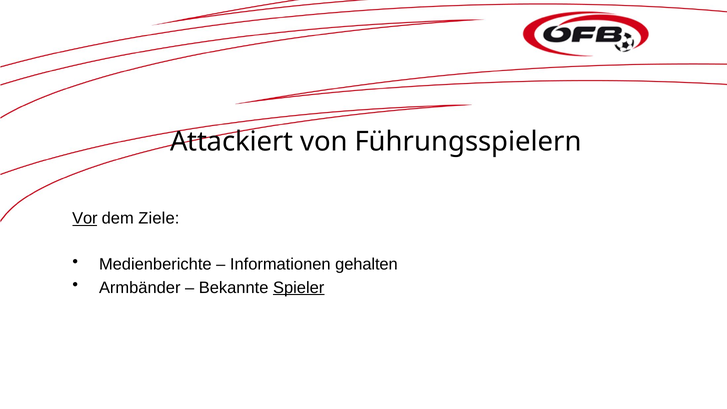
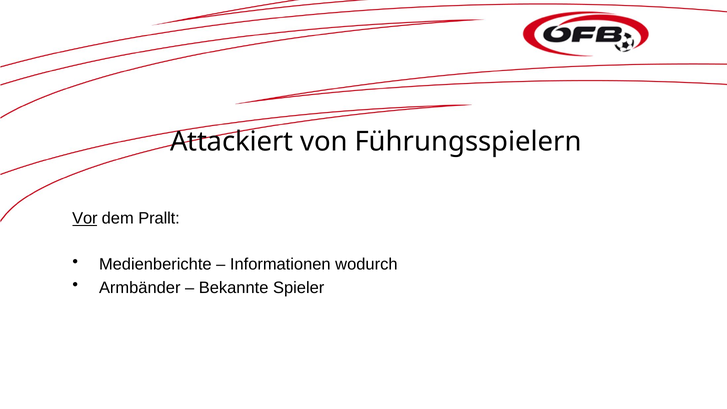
Ziele: Ziele -> Prallt
gehalten: gehalten -> wodurch
Spieler underline: present -> none
